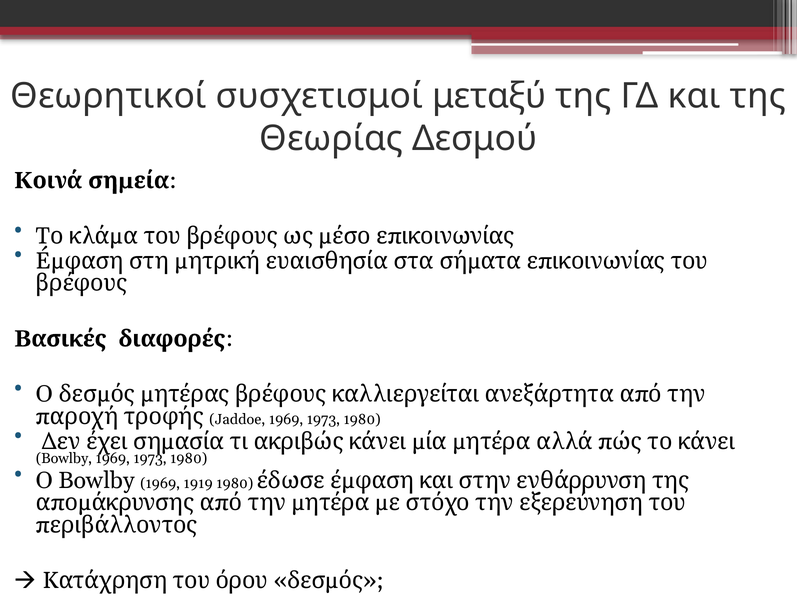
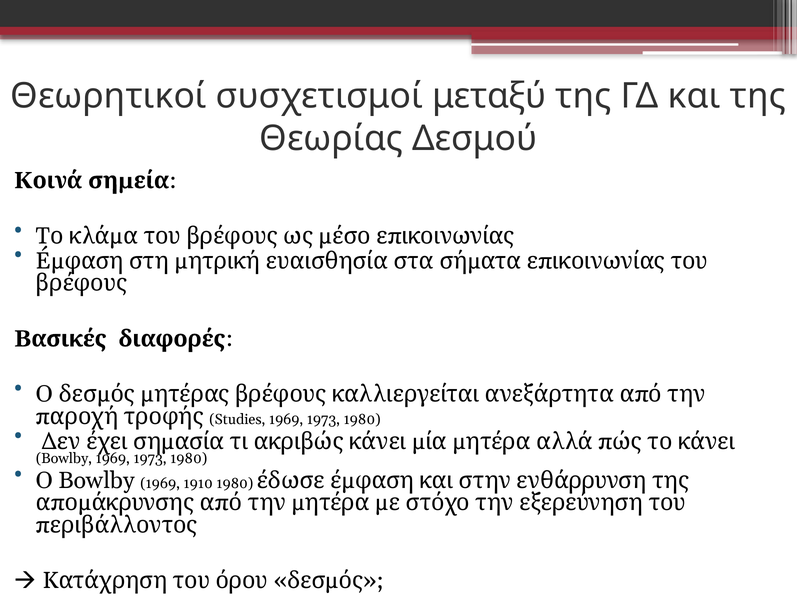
Jaddoe: Jaddoe -> Studies
1919: 1919 -> 1910
